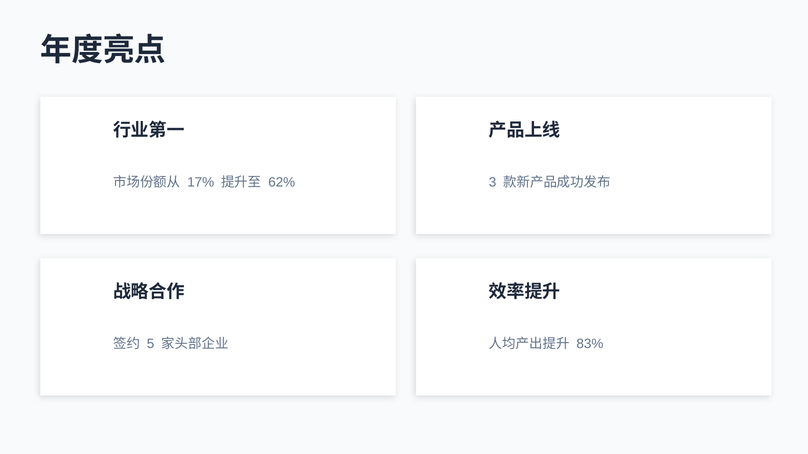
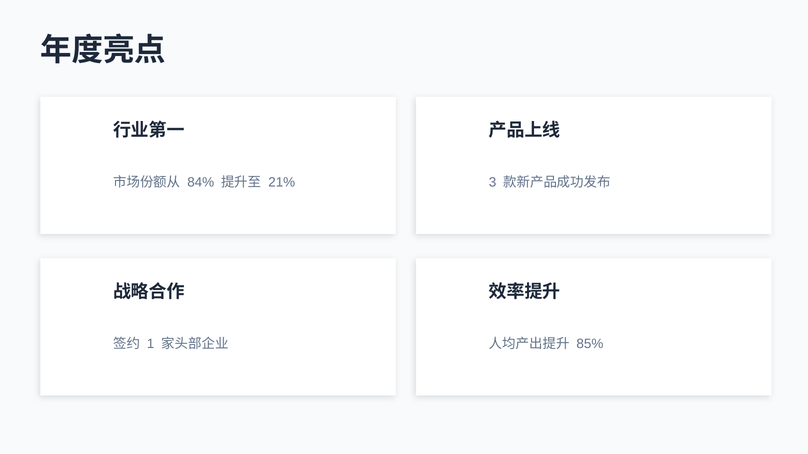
17%: 17% -> 84%
62%: 62% -> 21%
5: 5 -> 1
83%: 83% -> 85%
